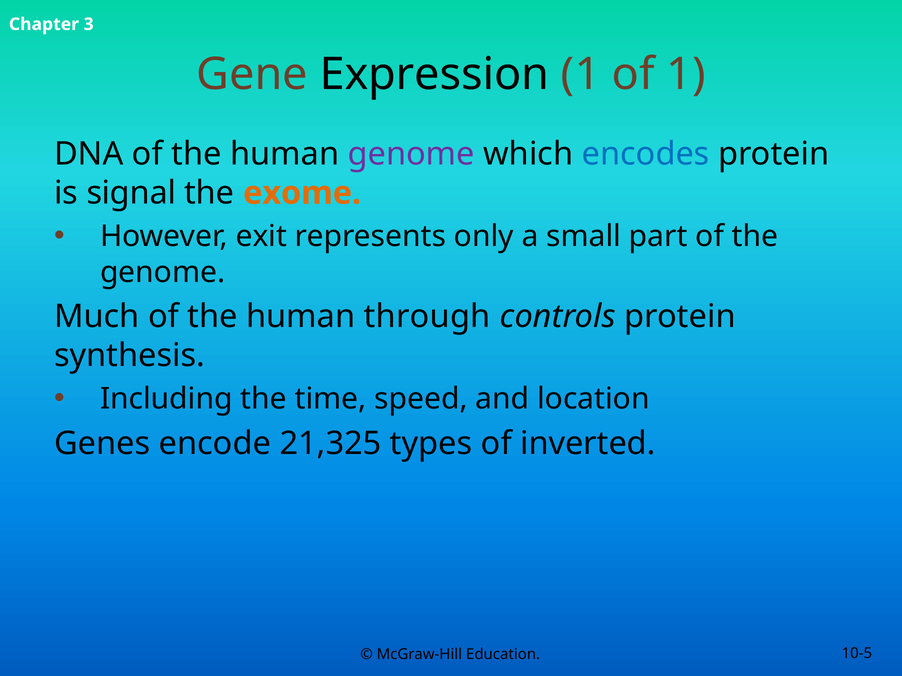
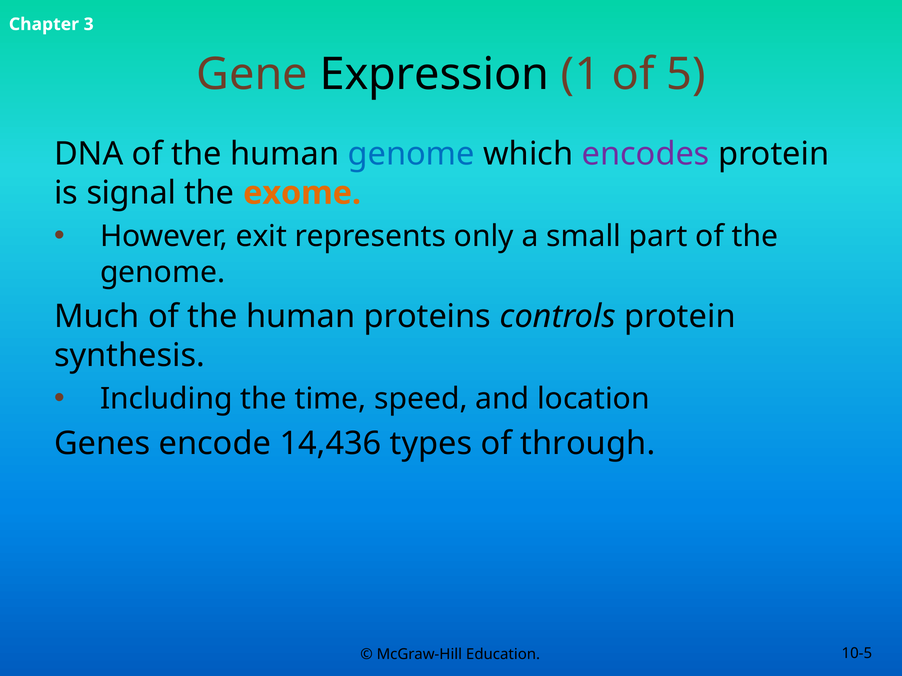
of 1: 1 -> 5
genome at (411, 154) colour: purple -> blue
encodes colour: blue -> purple
through: through -> proteins
21,325: 21,325 -> 14,436
inverted: inverted -> through
